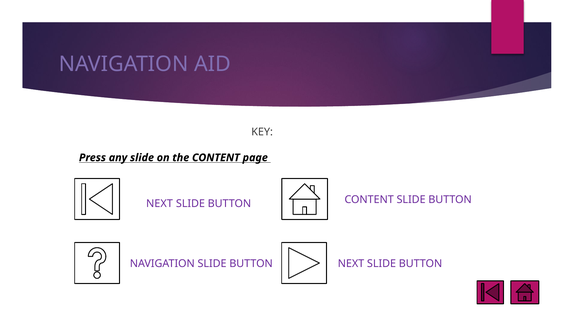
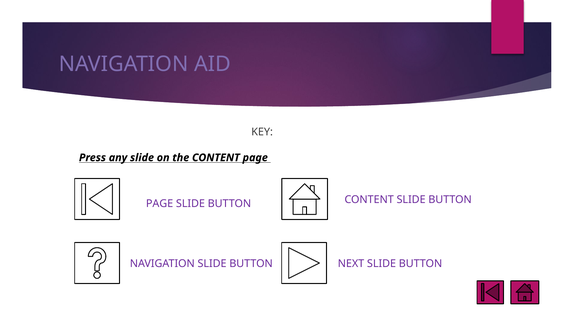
NEXT at (160, 203): NEXT -> PAGE
